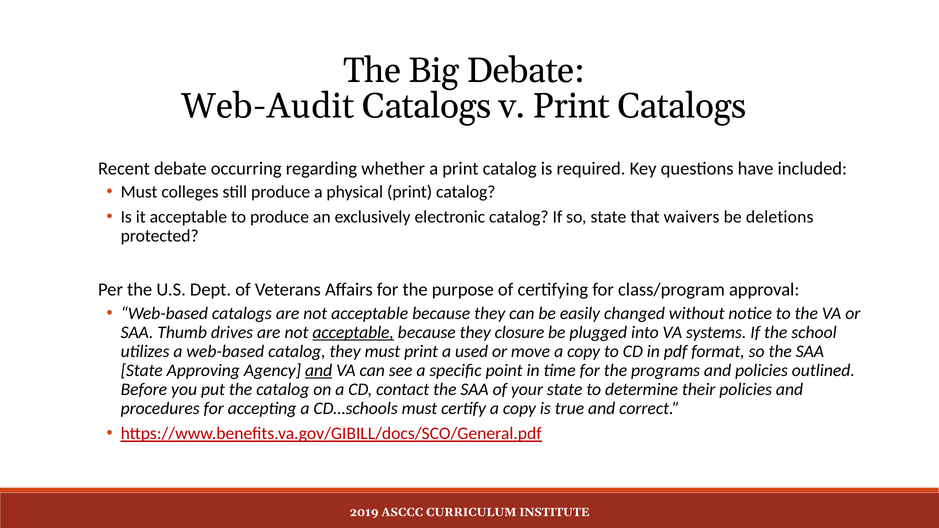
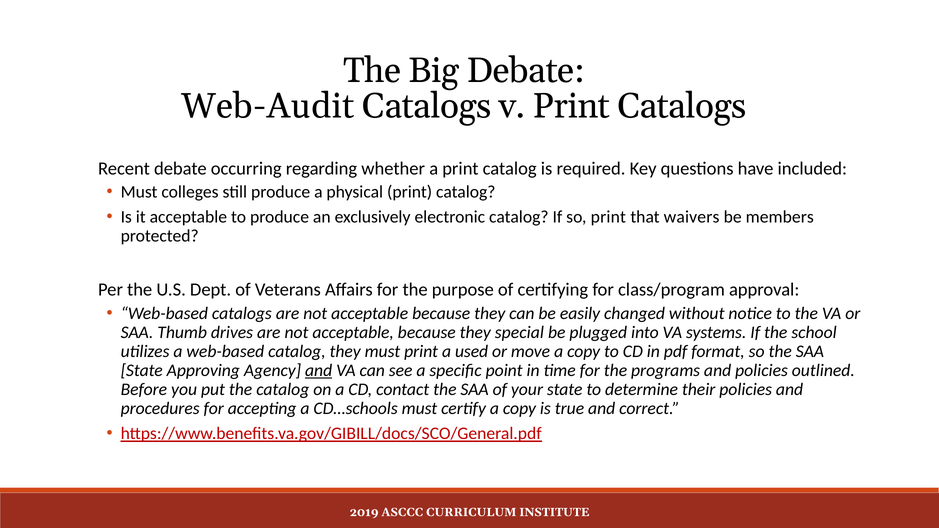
so state: state -> print
deletions: deletions -> members
acceptable at (353, 332) underline: present -> none
closure: closure -> special
